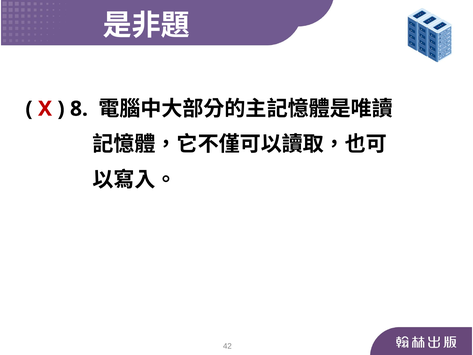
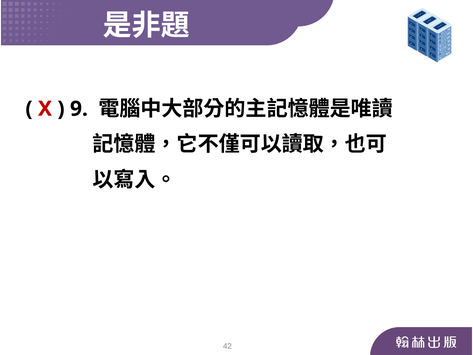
8: 8 -> 9
